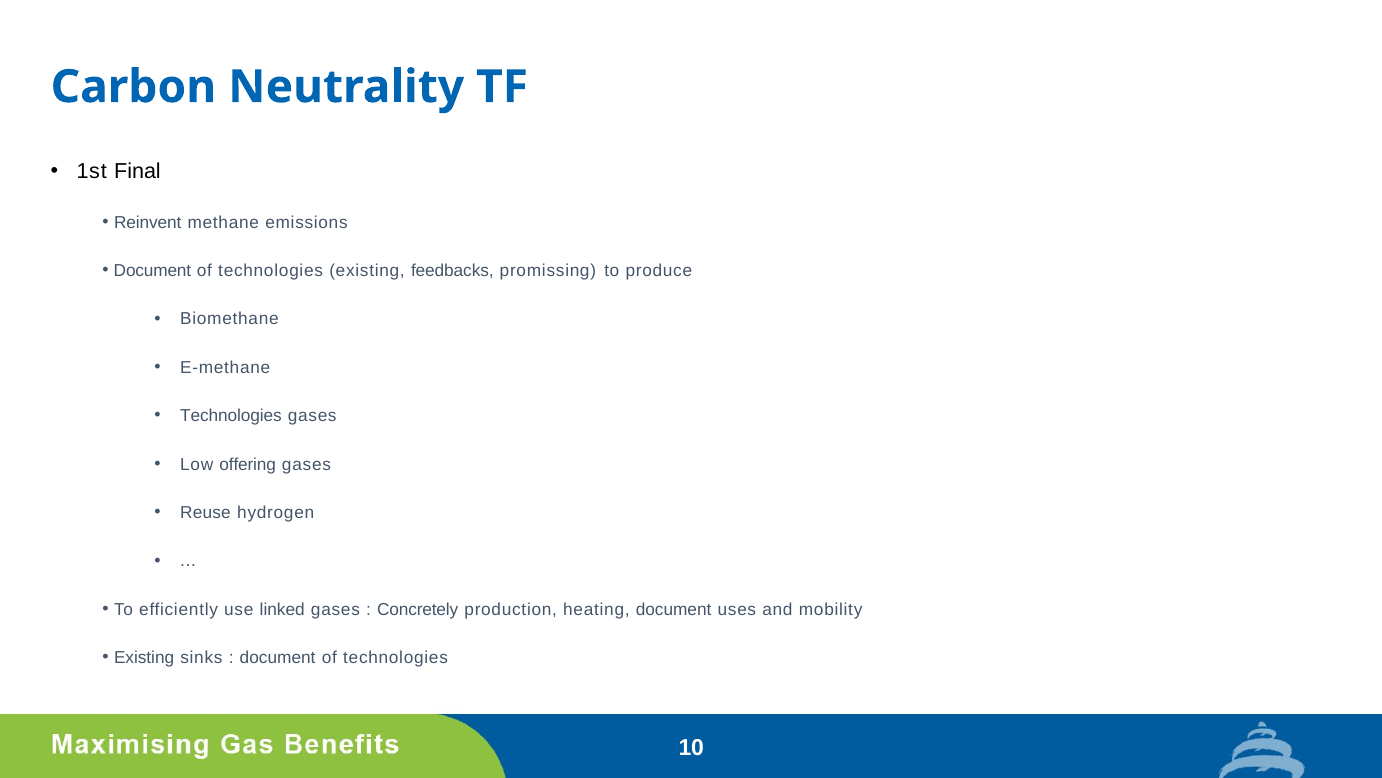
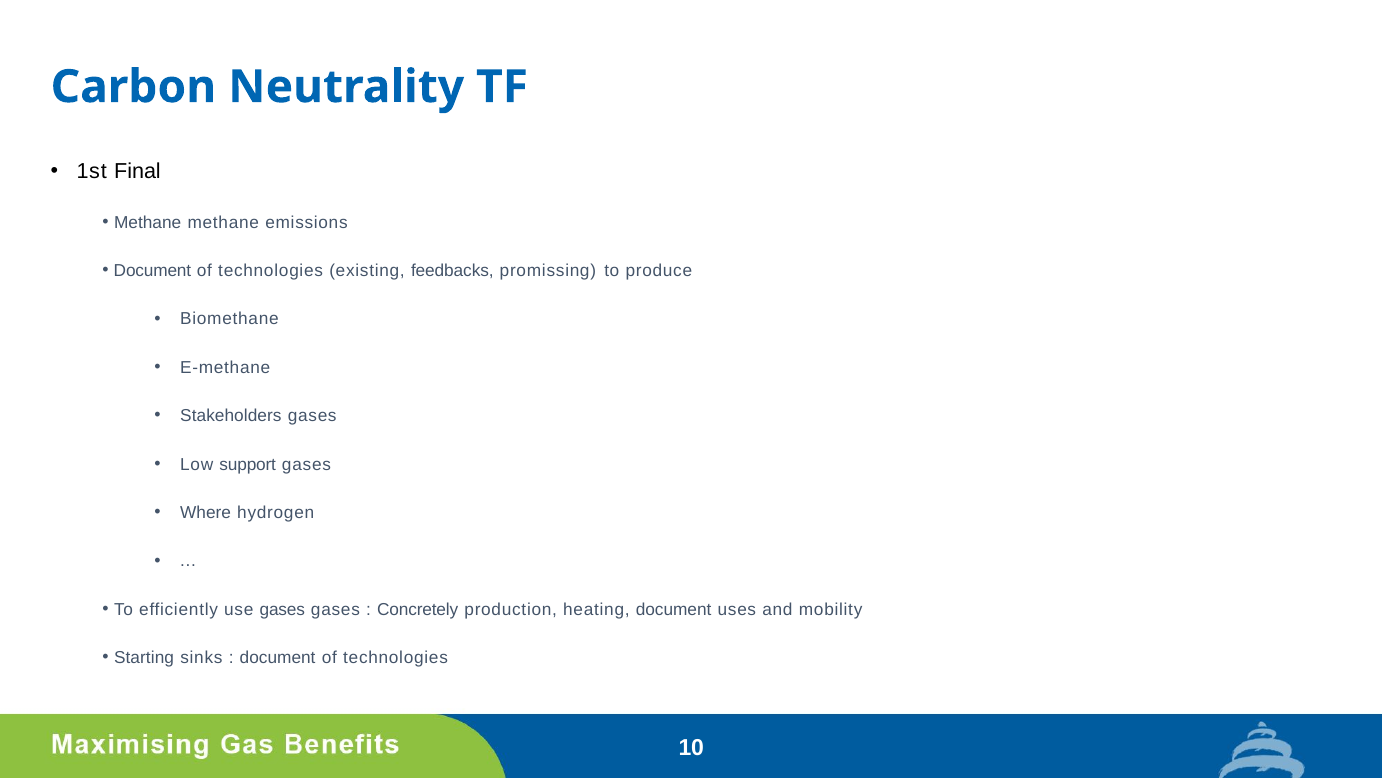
Reinvent at (148, 222): Reinvent -> Methane
Technologies at (231, 416): Technologies -> Stakeholders
offering: offering -> support
Reuse: Reuse -> Where
use linked: linked -> gases
Existing at (144, 657): Existing -> Starting
